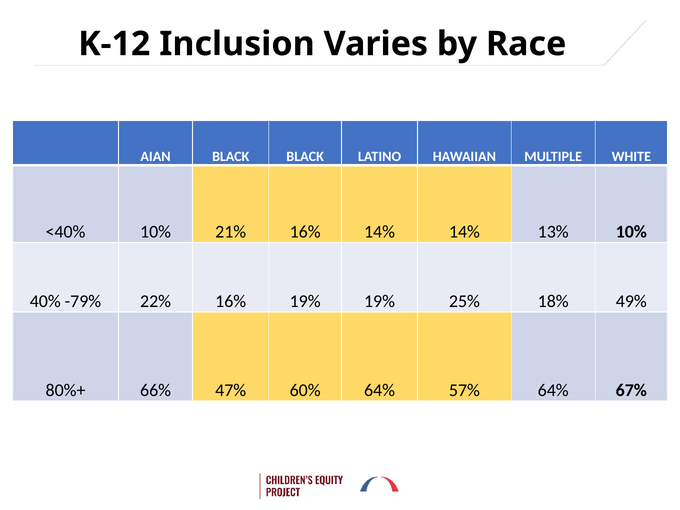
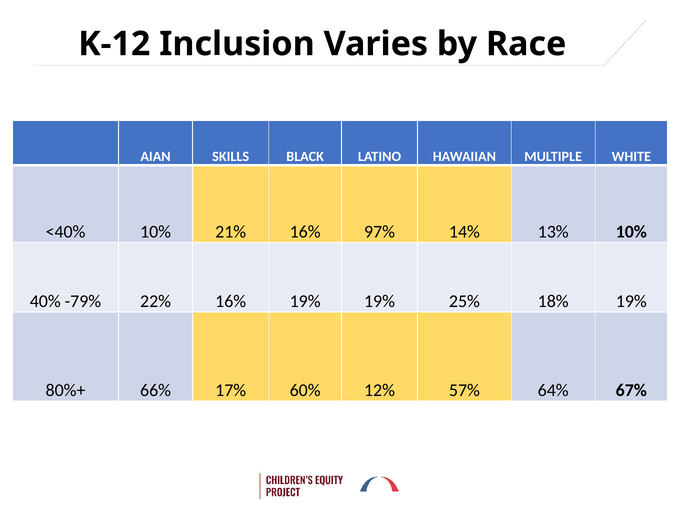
AIAN BLACK: BLACK -> SKILLS
16% 14%: 14% -> 97%
18% 49%: 49% -> 19%
47%: 47% -> 17%
60% 64%: 64% -> 12%
